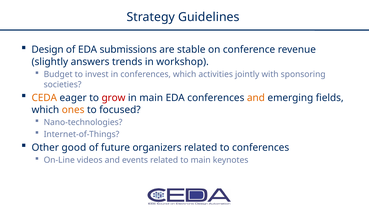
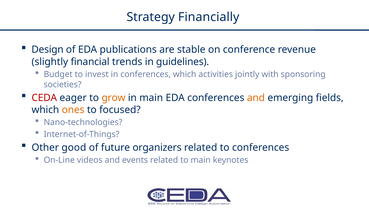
Guidelines: Guidelines -> Financially
submissions: submissions -> publications
answers: answers -> financial
workshop: workshop -> guidelines
CEDA colour: orange -> red
grow colour: red -> orange
